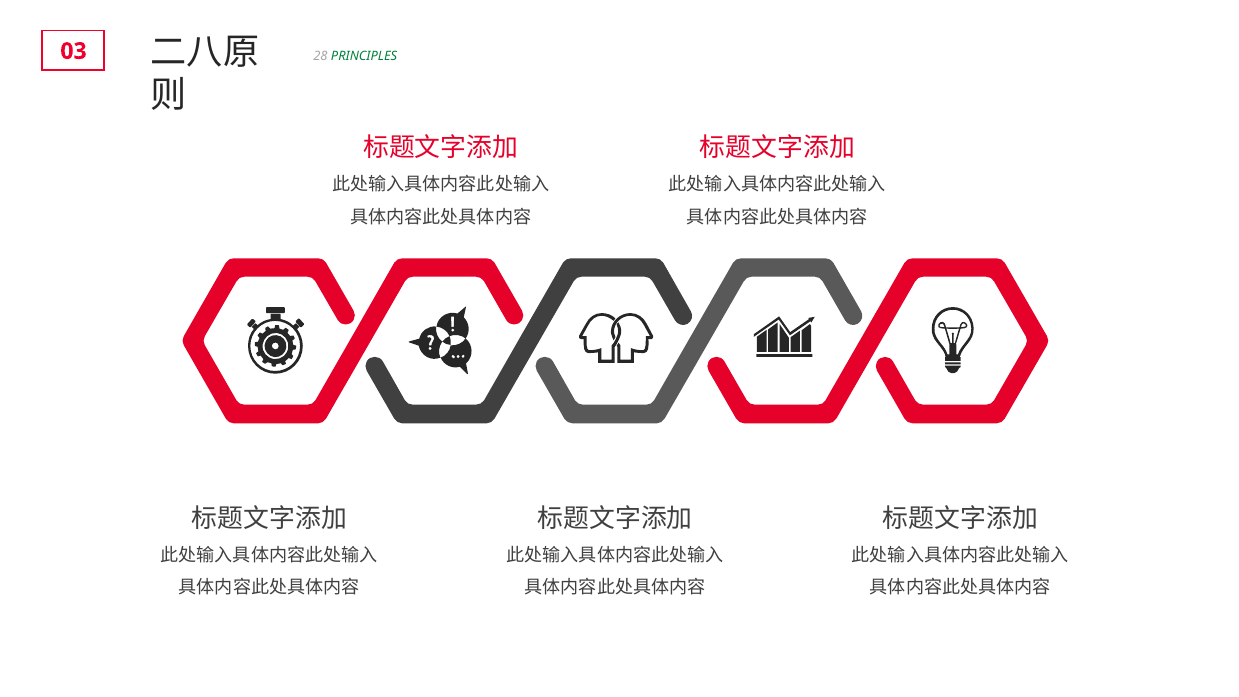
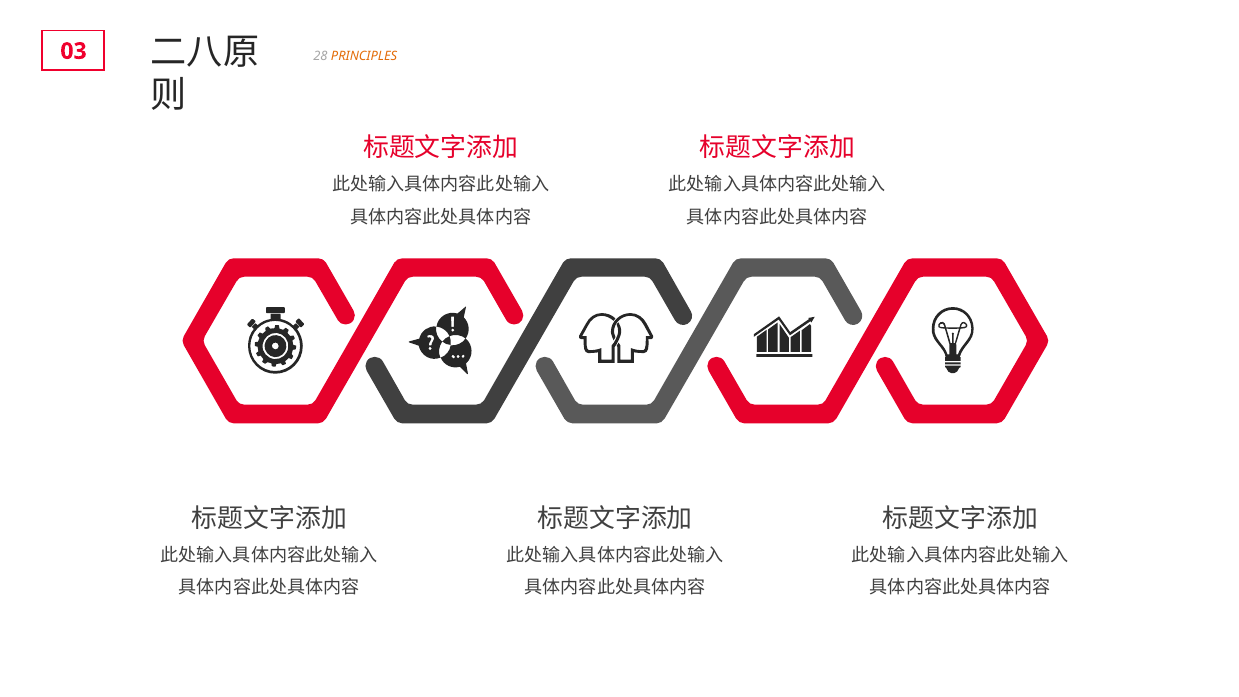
PRINCIPLES colour: green -> orange
